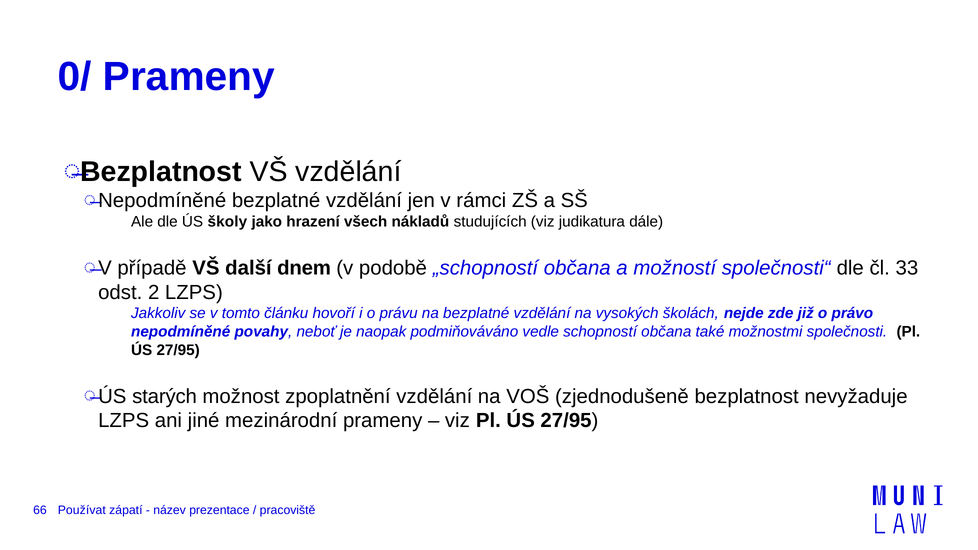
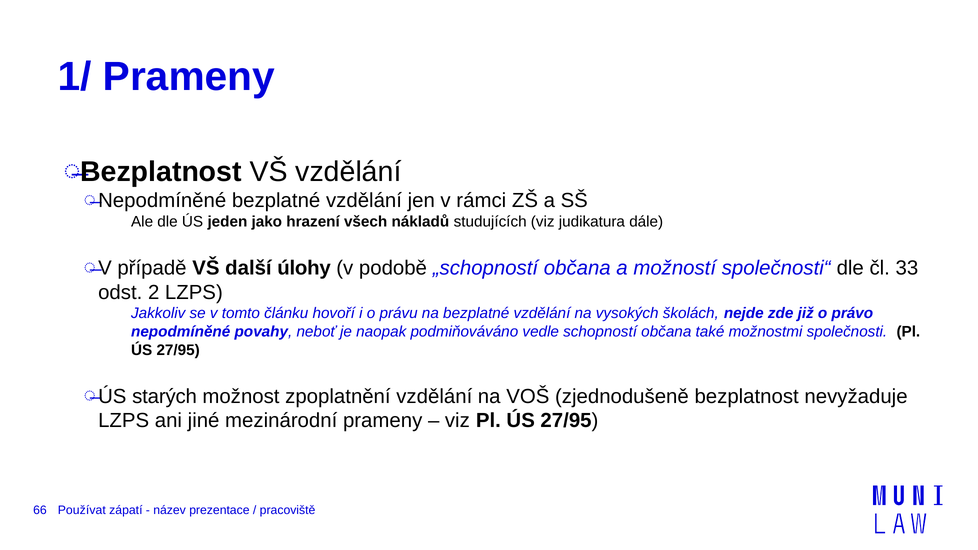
0/: 0/ -> 1/
školy: školy -> jeden
dnem: dnem -> úlohy
